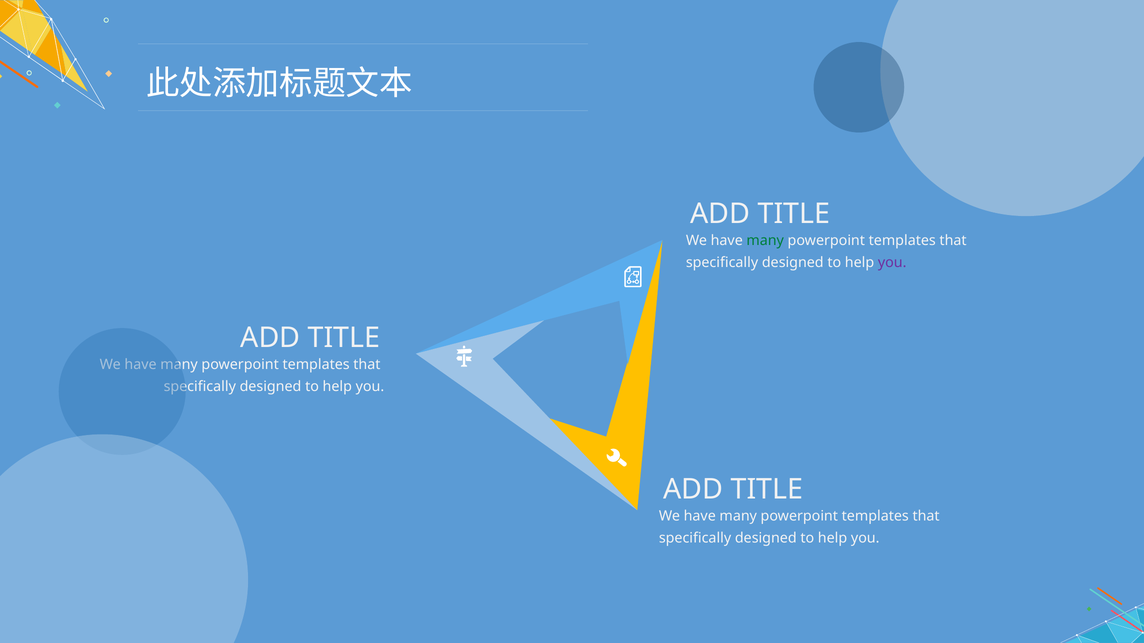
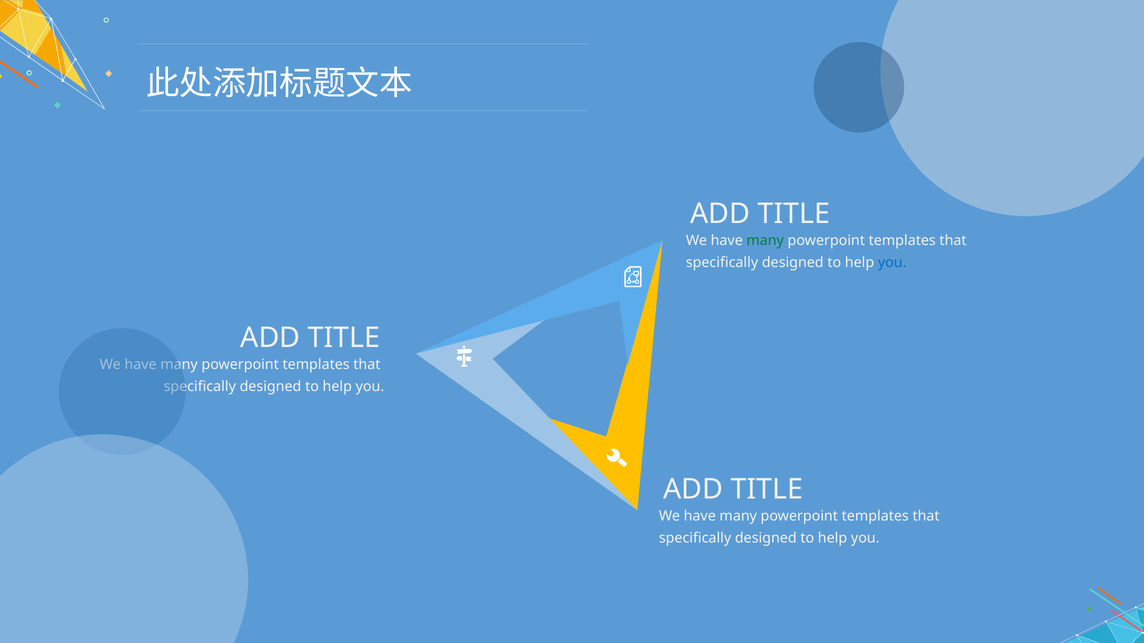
you at (892, 263) colour: purple -> blue
